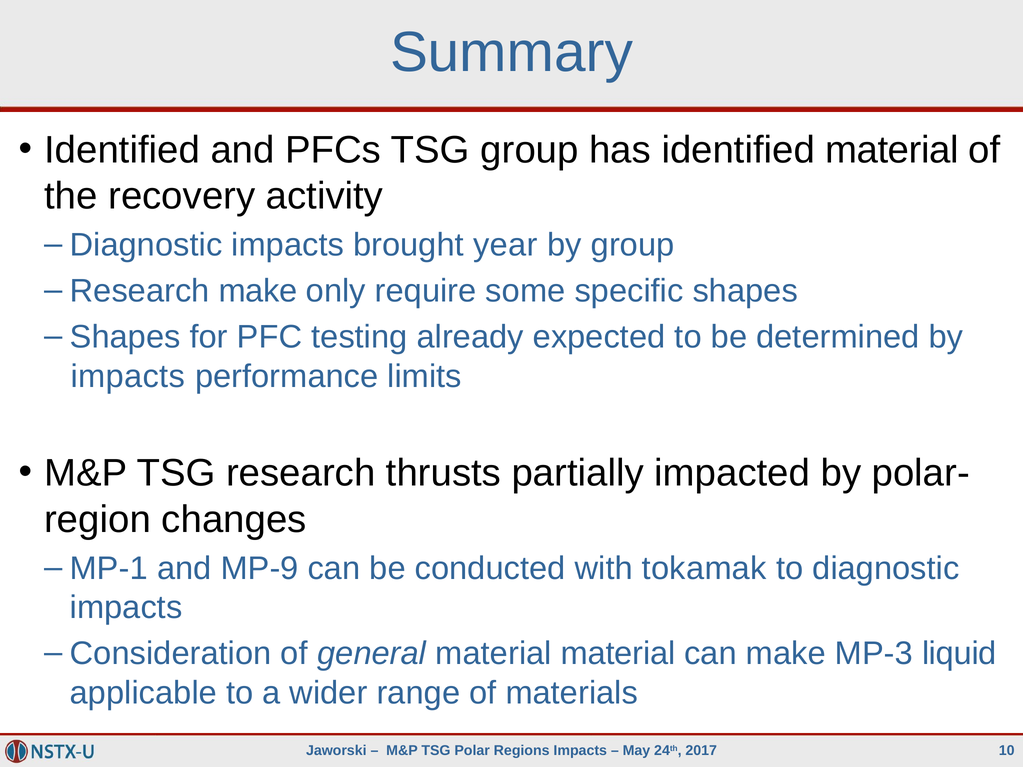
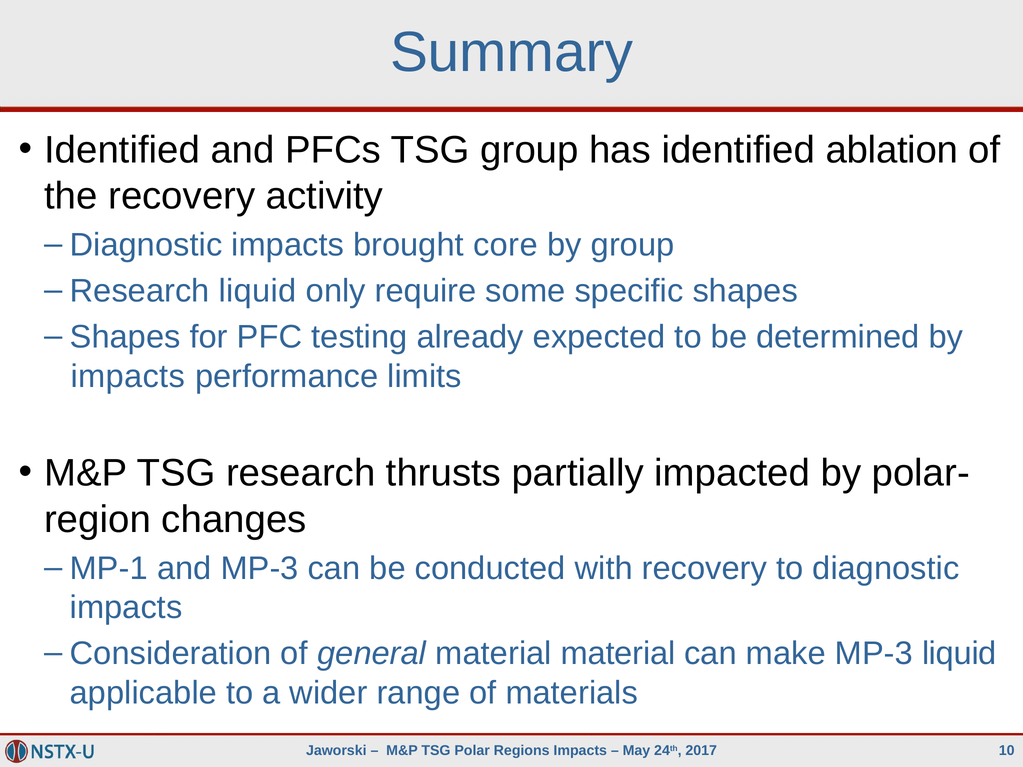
identified material: material -> ablation
year: year -> core
Research make: make -> liquid
and MP-9: MP-9 -> MP-3
with tokamak: tokamak -> recovery
